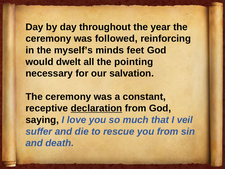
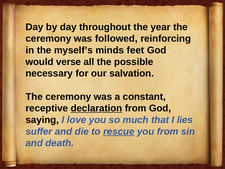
dwelt: dwelt -> verse
pointing: pointing -> possible
veil: veil -> lies
rescue underline: none -> present
